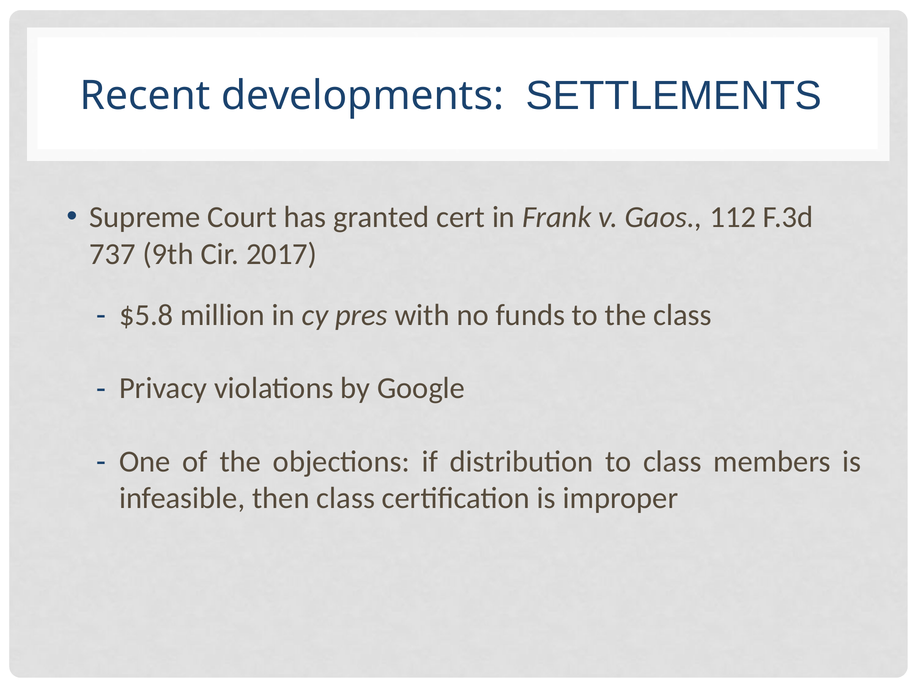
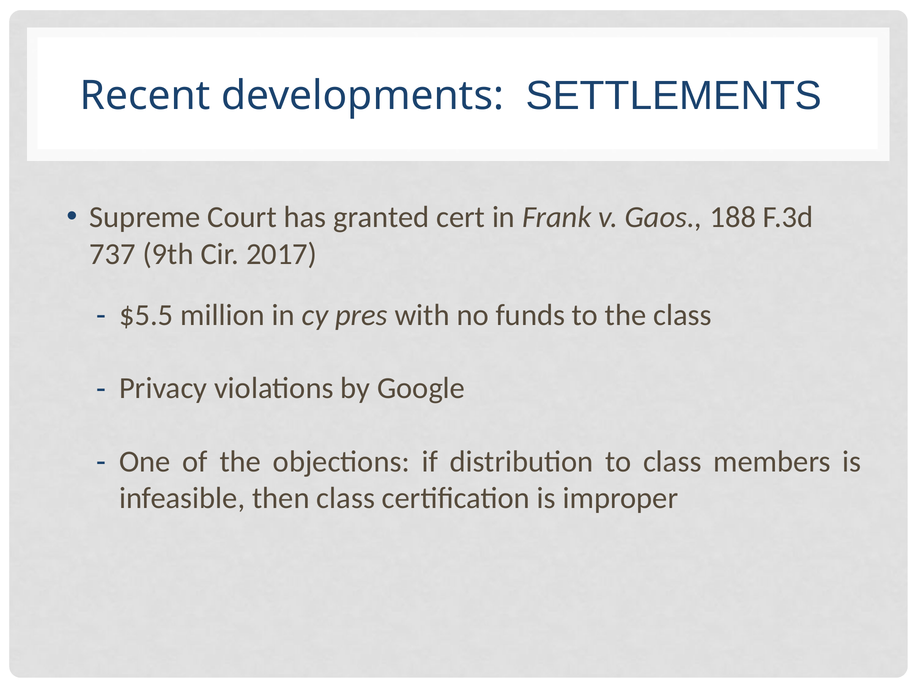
112: 112 -> 188
$5.8: $5.8 -> $5.5
